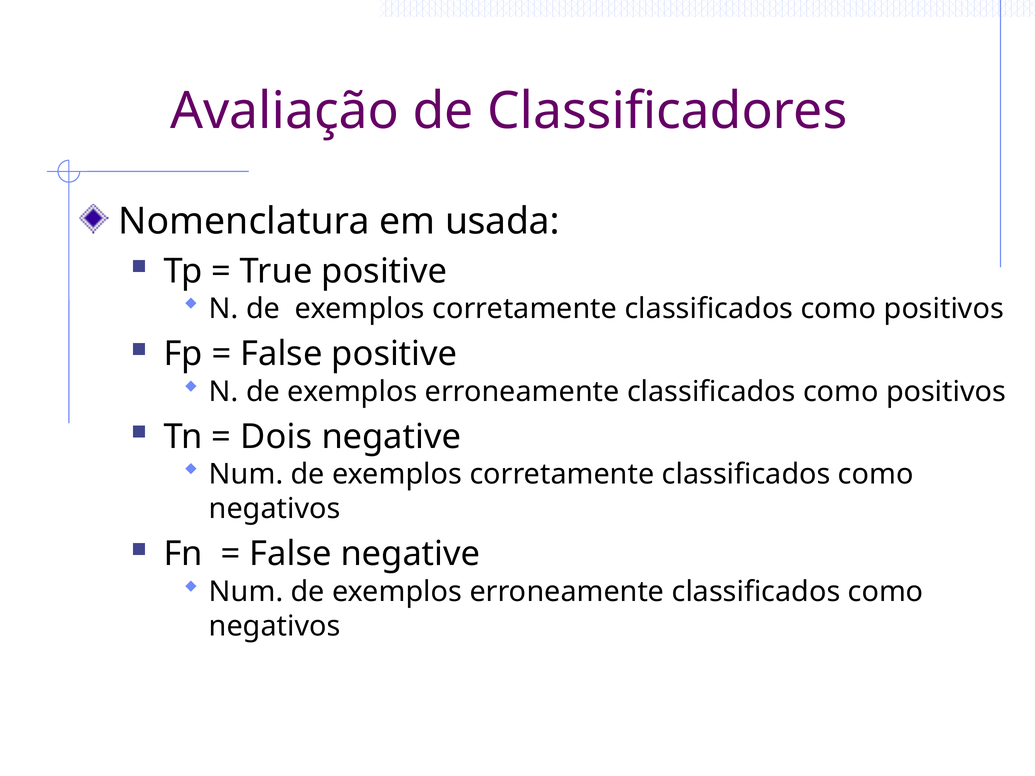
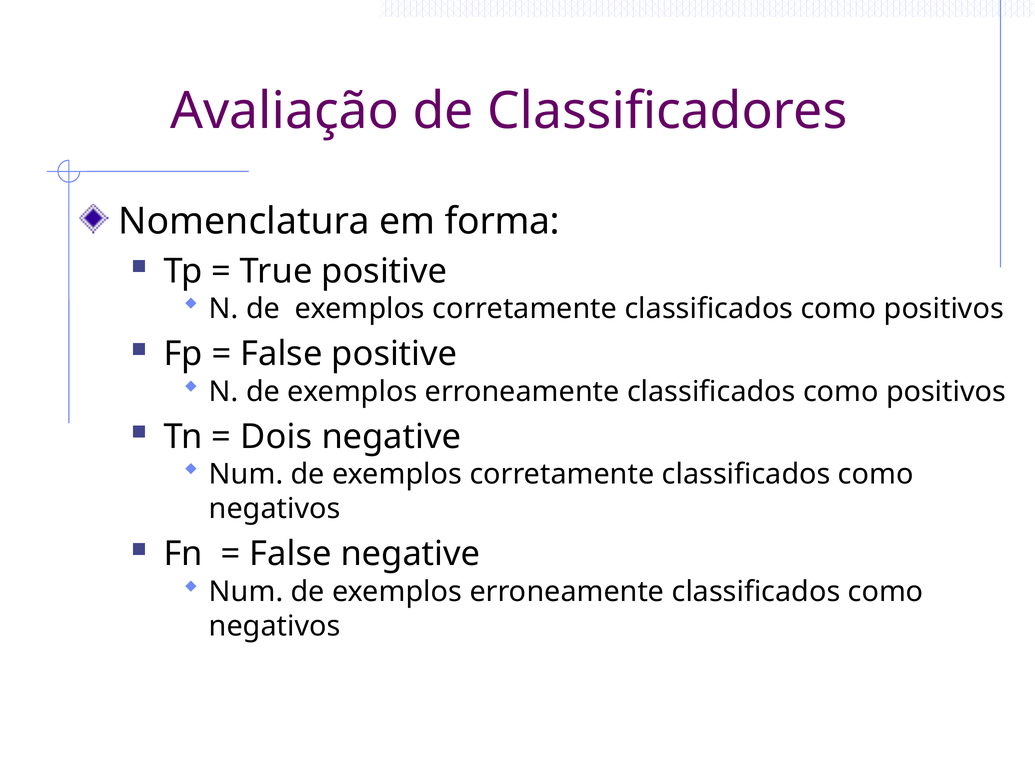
usada: usada -> forma
